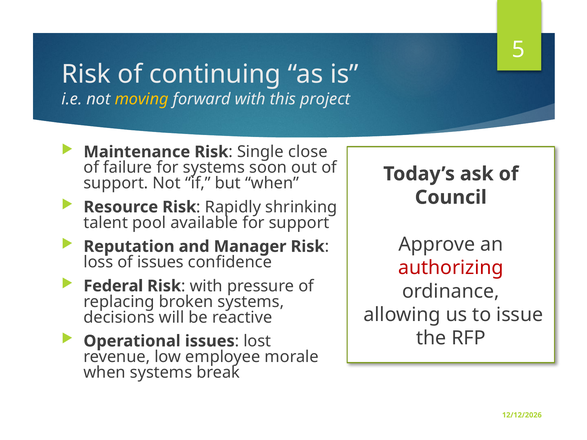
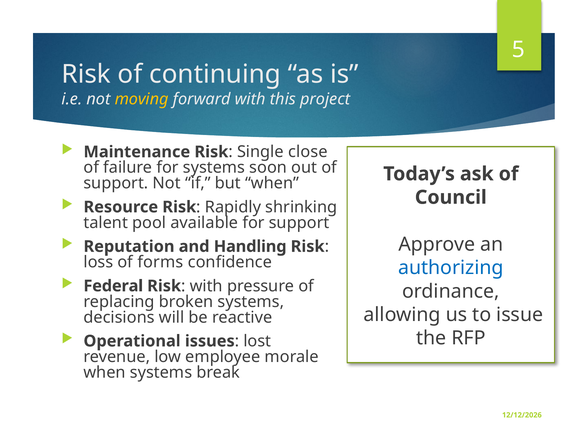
Manager: Manager -> Handling
of issues: issues -> forms
authorizing colour: red -> blue
